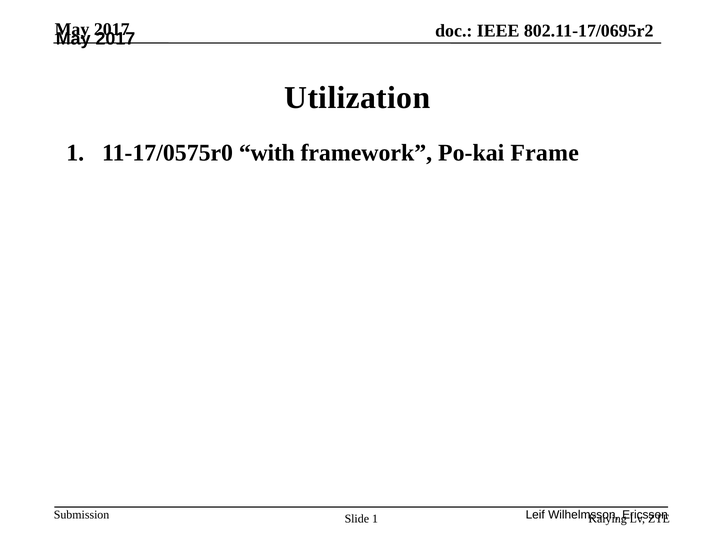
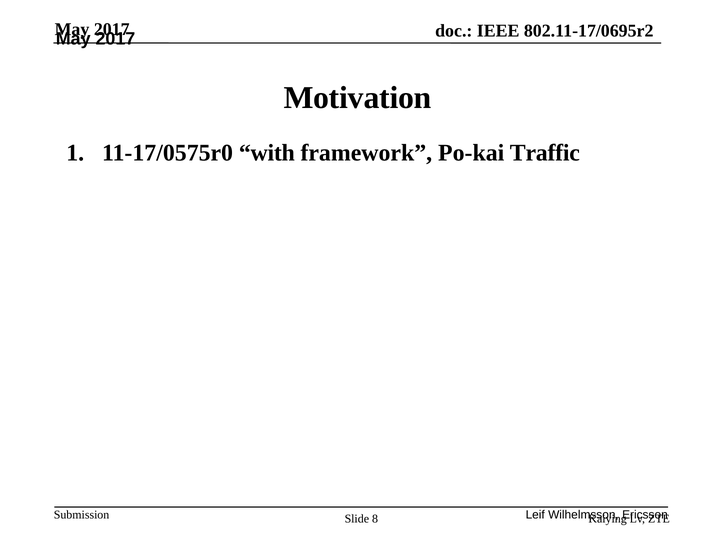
Utilization: Utilization -> Motivation
Frame: Frame -> Traffic
Slide 1: 1 -> 8
